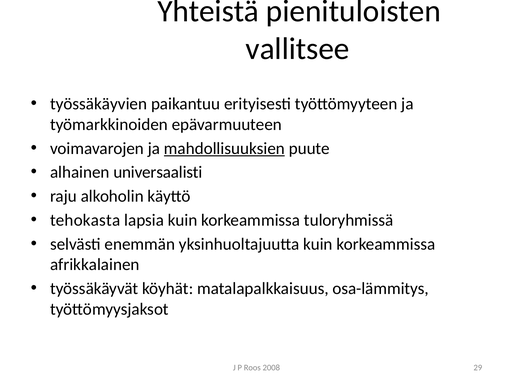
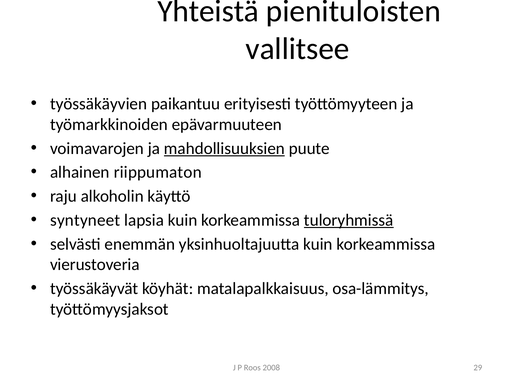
universaalisti: universaalisti -> riippumaton
tehokasta: tehokasta -> syntyneet
tuloryhmissä underline: none -> present
afrikkalainen: afrikkalainen -> vierustoveria
